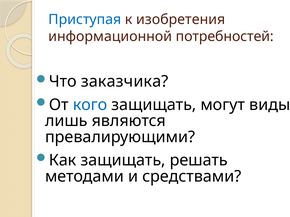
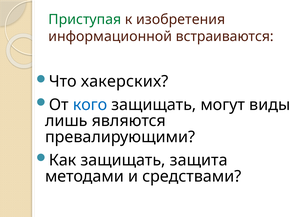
Приступая colour: blue -> green
потребностей: потребностей -> встраиваются
заказчика: заказчика -> хакерских
решать: решать -> защита
